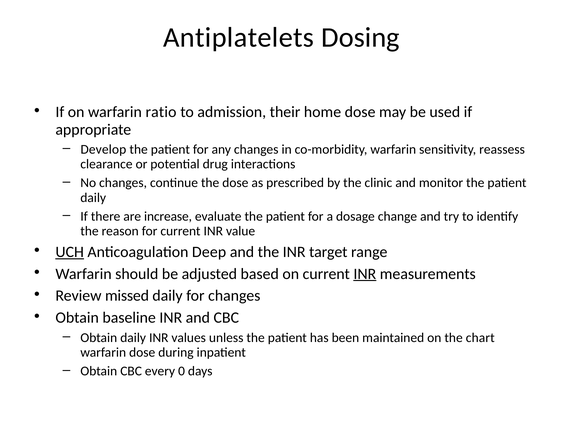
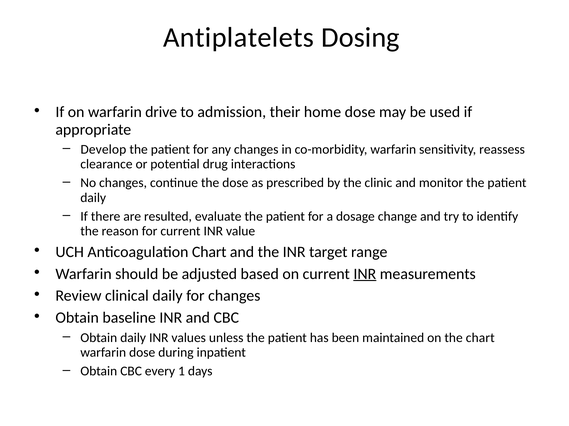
ratio: ratio -> drive
increase: increase -> resulted
UCH underline: present -> none
Anticoagulation Deep: Deep -> Chart
missed: missed -> clinical
0: 0 -> 1
